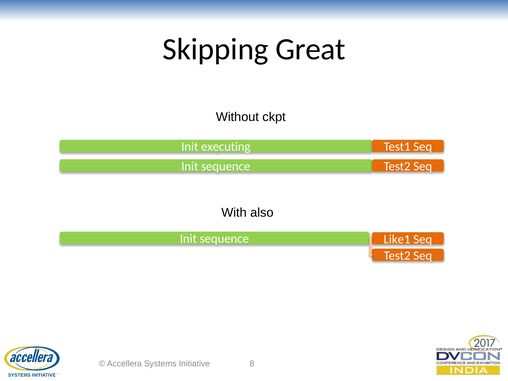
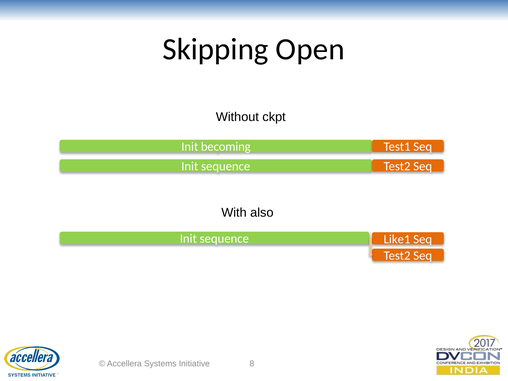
Great: Great -> Open
executing: executing -> becoming
